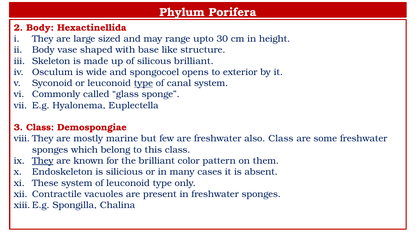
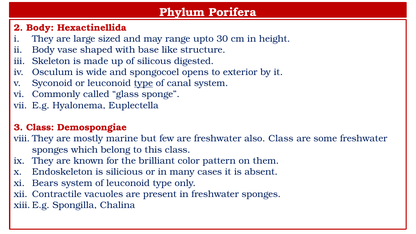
silicous brilliant: brilliant -> digested
They at (43, 161) underline: present -> none
These: These -> Bears
